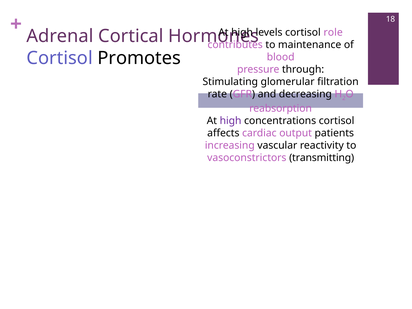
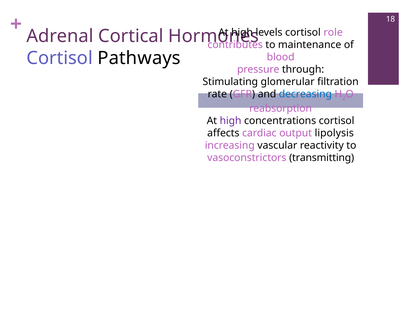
Promotes: Promotes -> Pathways
decreasing colour: black -> blue
patients: patients -> lipolysis
